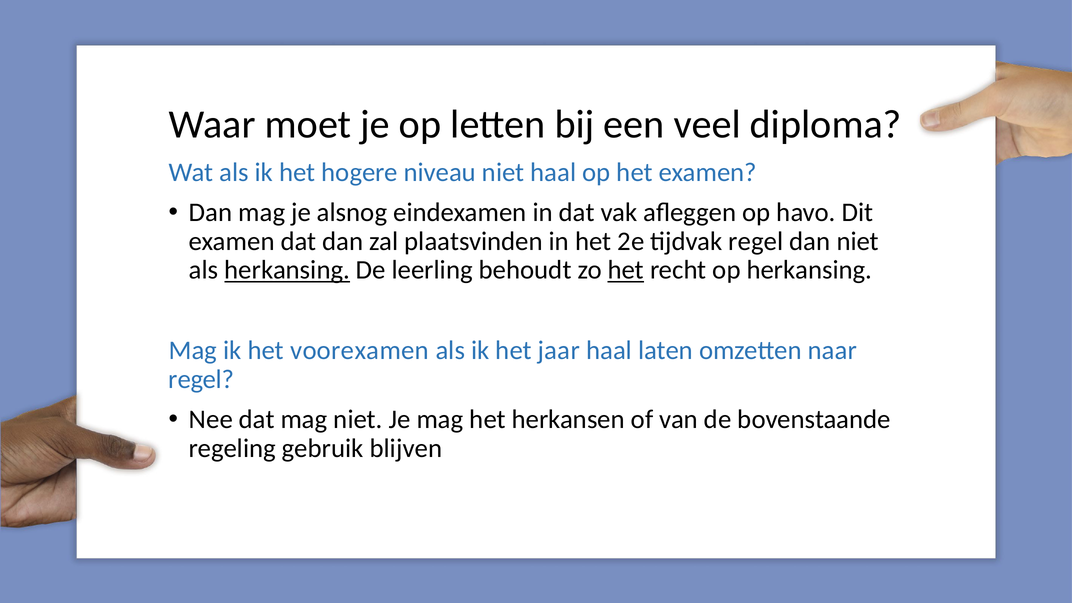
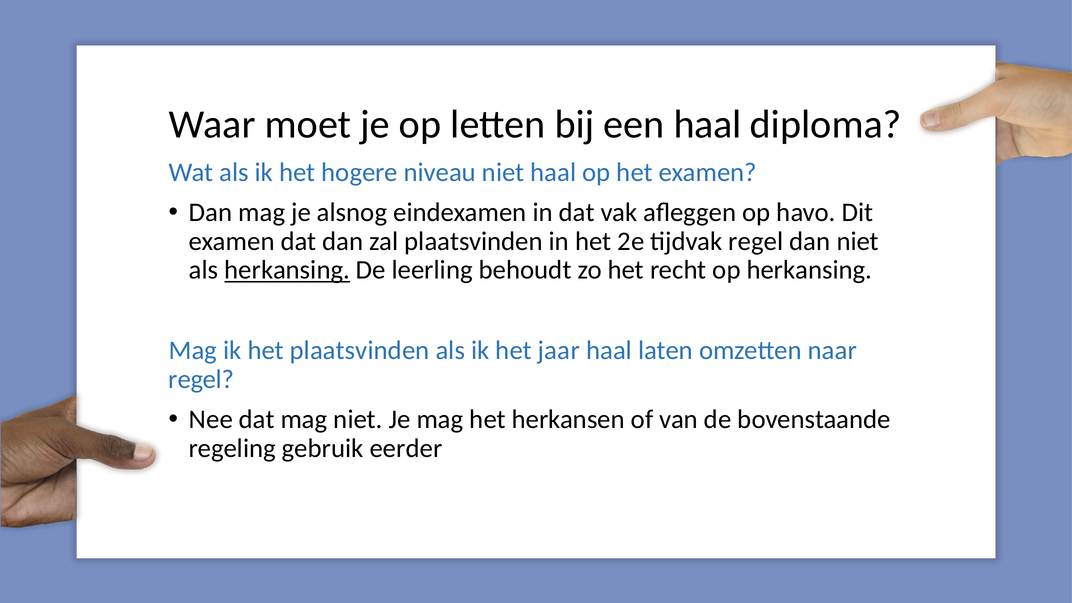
een veel: veel -> haal
het at (626, 270) underline: present -> none
het voorexamen: voorexamen -> plaatsvinden
blijven: blijven -> eerder
